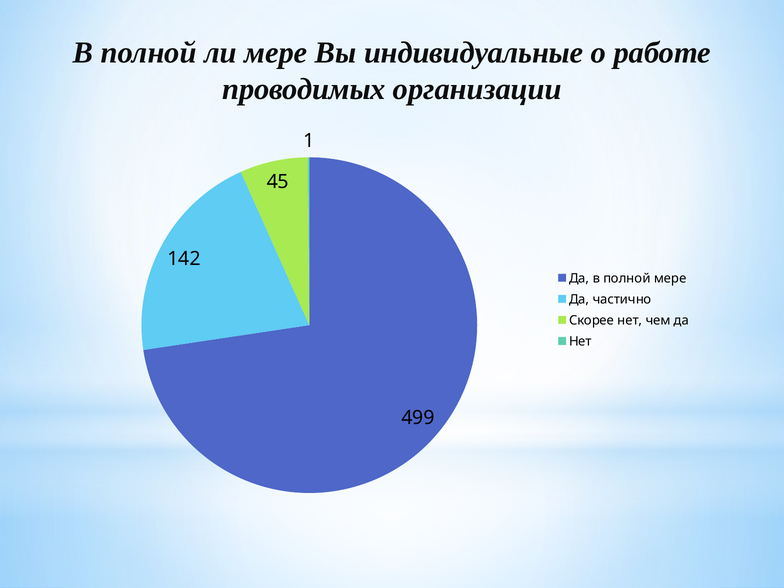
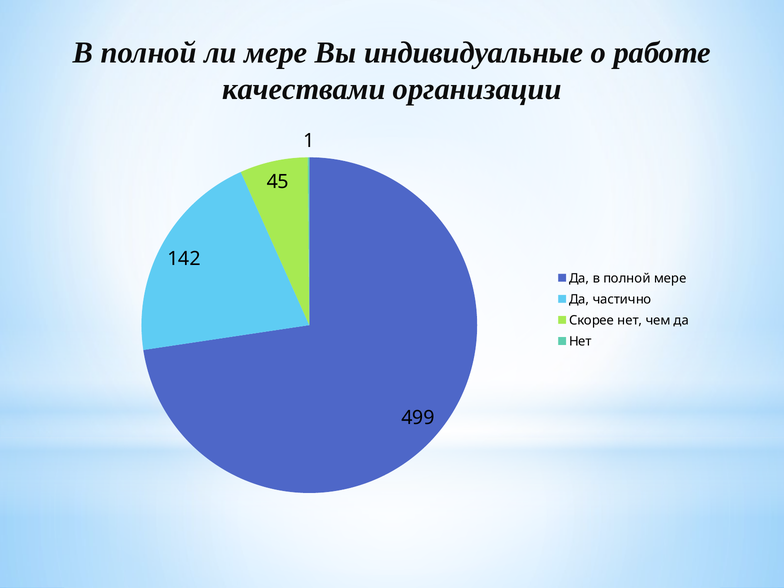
проводимых: проводимых -> качествами
